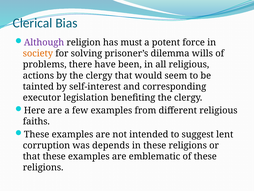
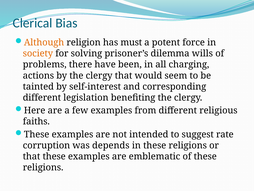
Although colour: purple -> orange
all religious: religious -> charging
executor at (42, 97): executor -> different
lent: lent -> rate
